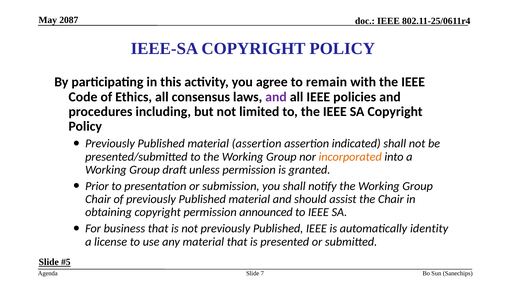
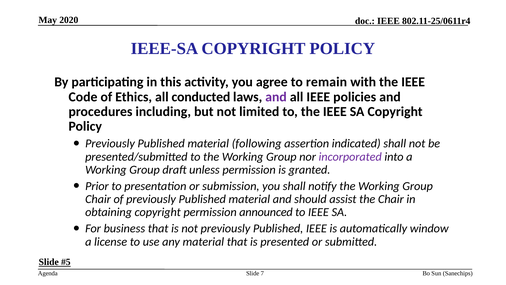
2087: 2087 -> 2020
consensus: consensus -> conducted
material assertion: assertion -> following
incorporated colour: orange -> purple
identity: identity -> window
